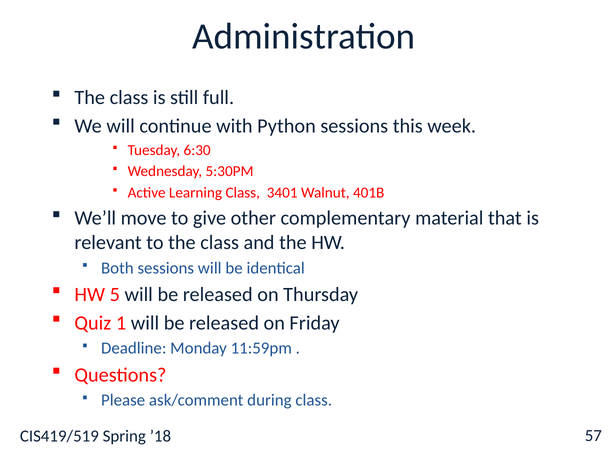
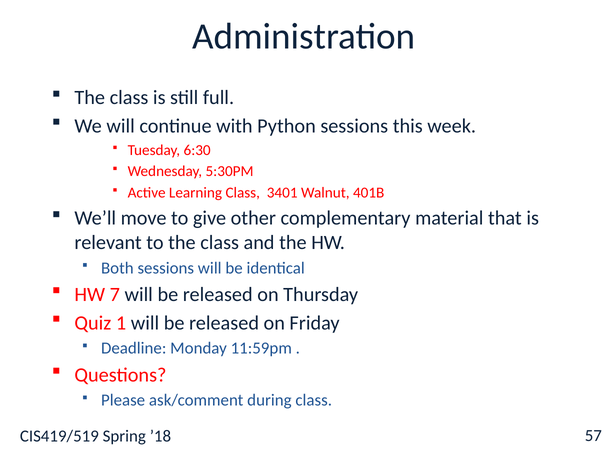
5: 5 -> 7
